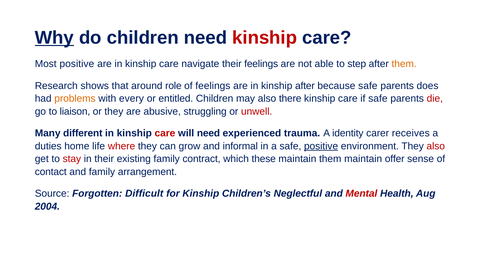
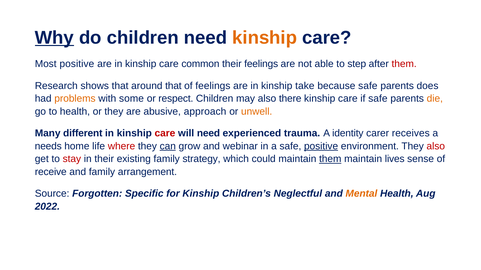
kinship at (265, 38) colour: red -> orange
navigate: navigate -> common
them at (404, 64) colour: orange -> red
around role: role -> that
kinship after: after -> take
every: every -> some
entitled: entitled -> respect
die colour: red -> orange
to liaison: liaison -> health
struggling: struggling -> approach
unwell colour: red -> orange
duties: duties -> needs
can underline: none -> present
informal: informal -> webinar
contract: contract -> strategy
these: these -> could
them at (330, 159) underline: none -> present
offer: offer -> lives
contact: contact -> receive
Difficult: Difficult -> Specific
Mental colour: red -> orange
2004: 2004 -> 2022
